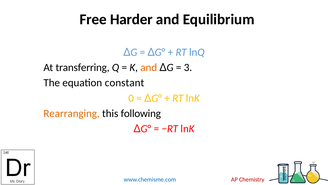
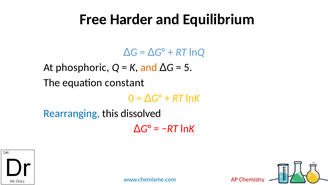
transferring: transferring -> phosphoric
3: 3 -> 5
Rearranging colour: orange -> blue
following: following -> dissolved
